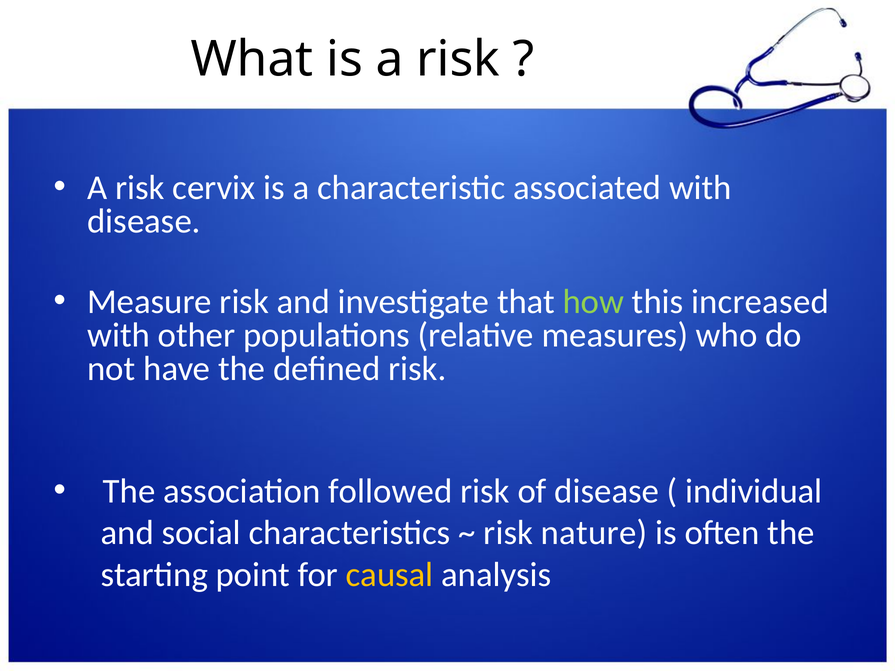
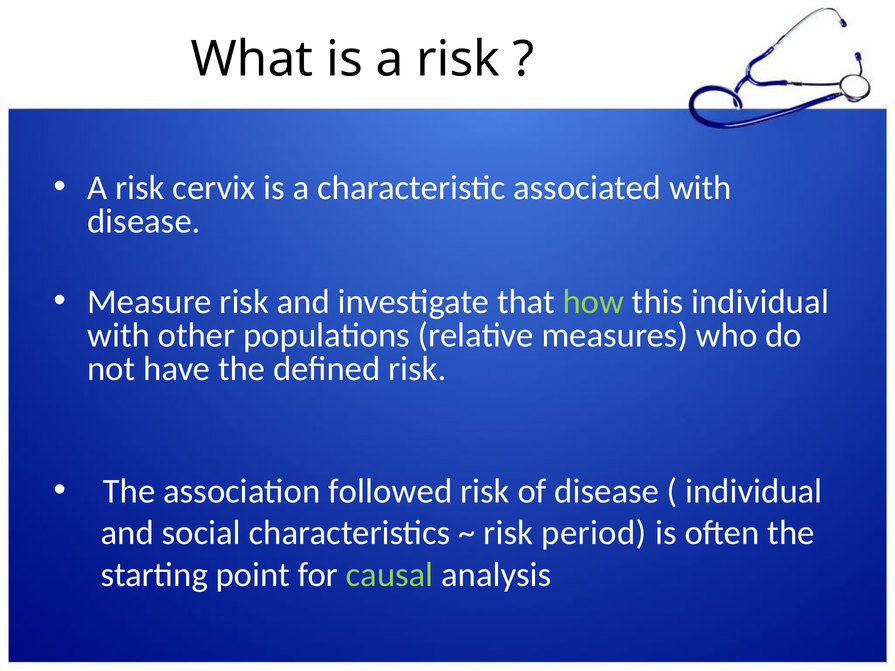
this increased: increased -> individual
nature: nature -> period
causal colour: yellow -> light green
